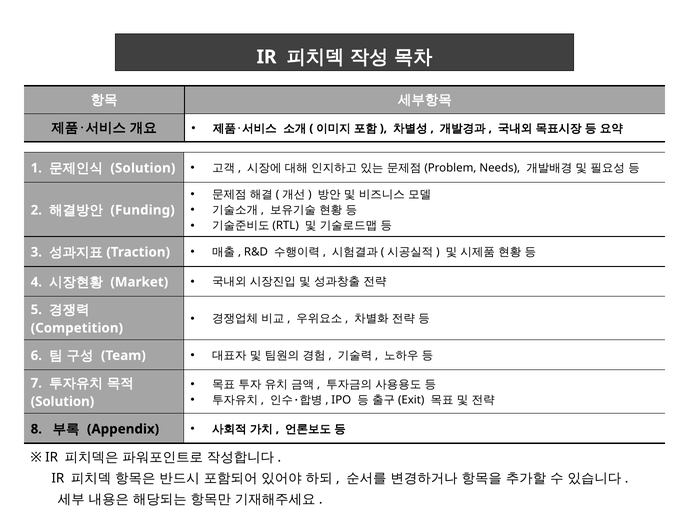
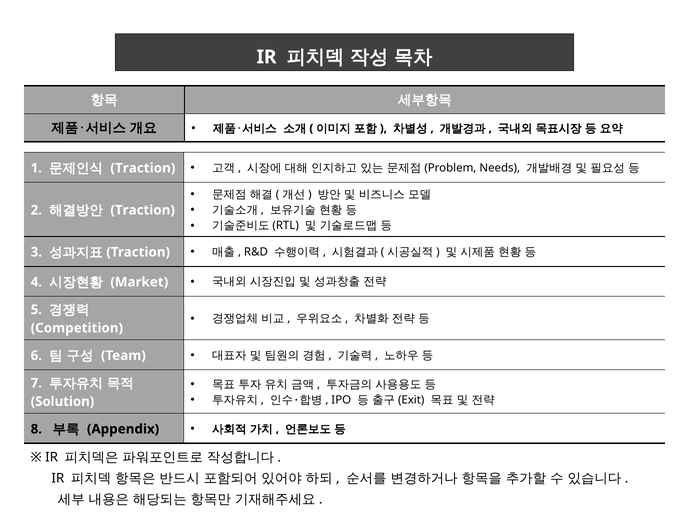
Solution at (143, 168): Solution -> Traction
Funding at (143, 210): Funding -> Traction
